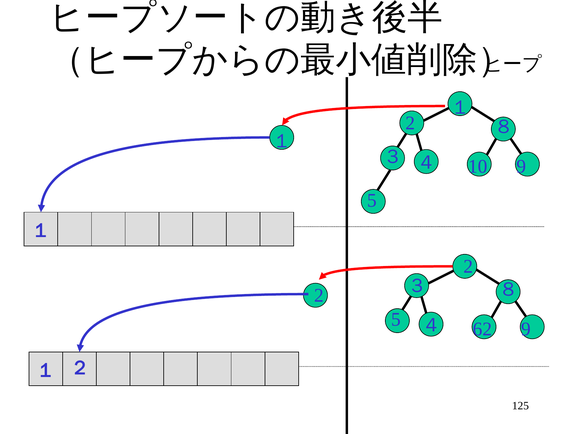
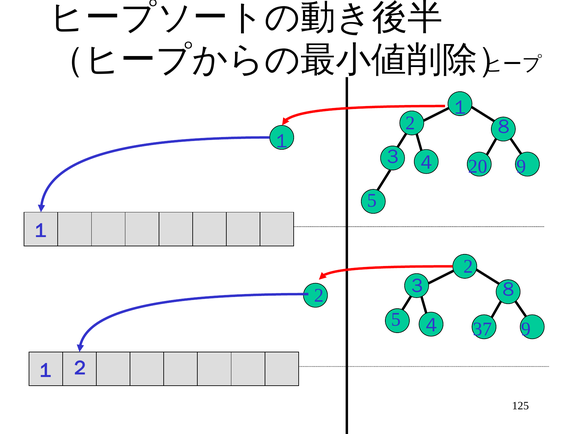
10: 10 -> 20
62: 62 -> 37
